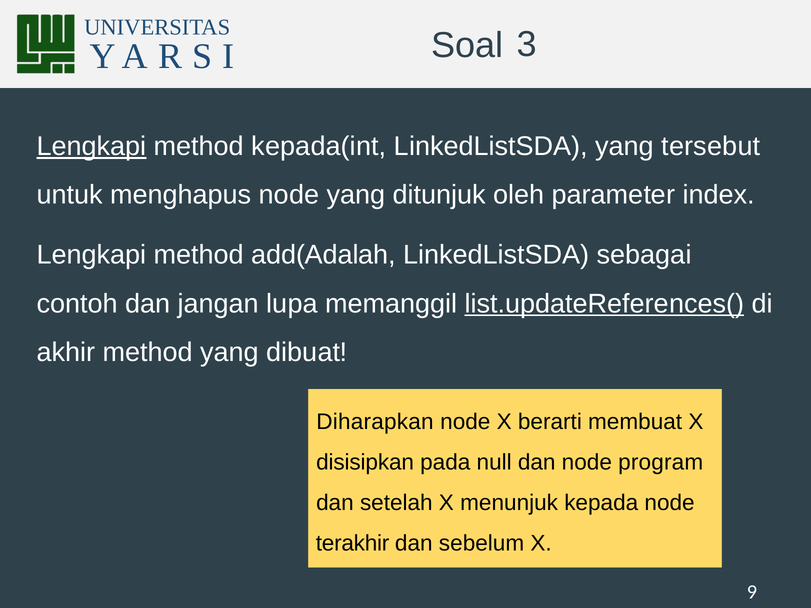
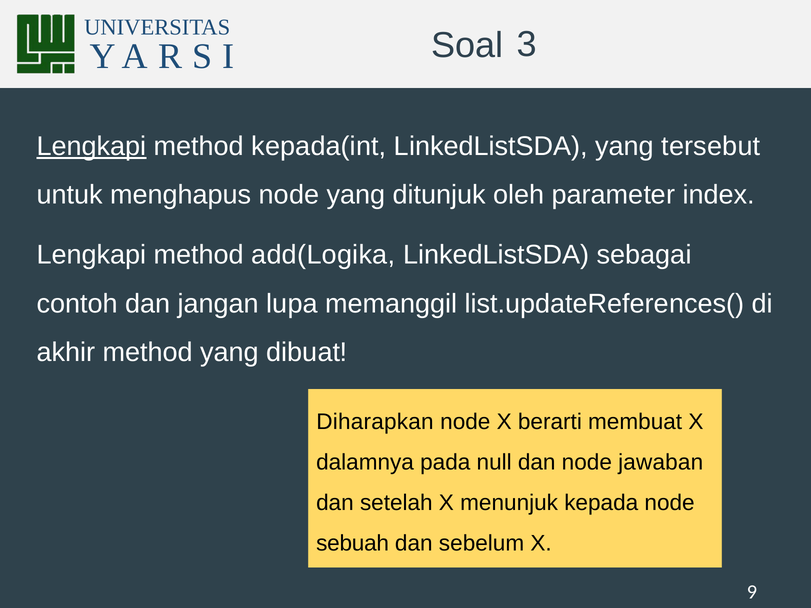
add(Adalah: add(Adalah -> add(Logika
list.updateReferences( underline: present -> none
disisipkan: disisipkan -> dalamnya
program: program -> jawaban
terakhir: terakhir -> sebuah
